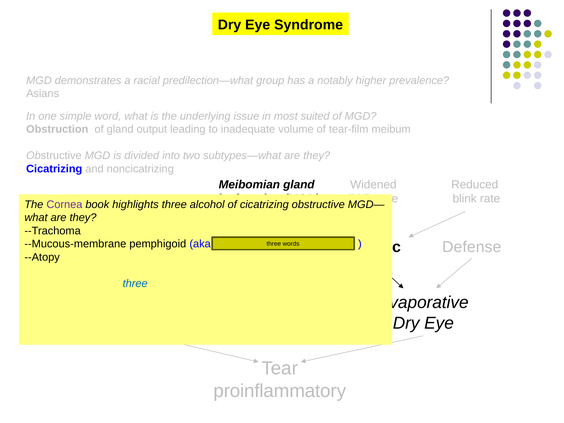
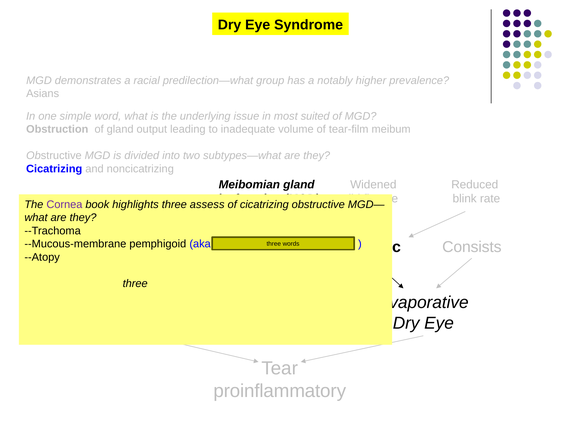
alcohol: alcohol -> assess
Defense: Defense -> Consists
three at (135, 284) colour: blue -> black
